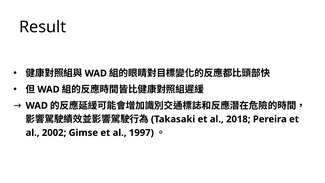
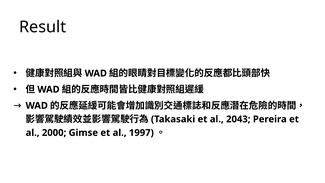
2018: 2018 -> 2043
2002: 2002 -> 2000
